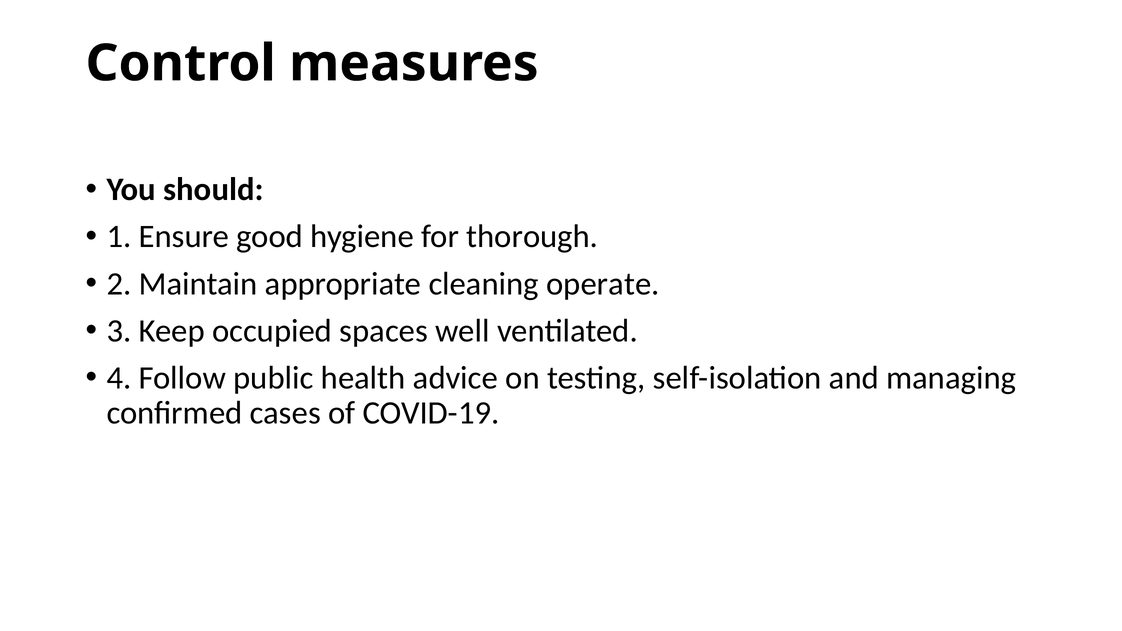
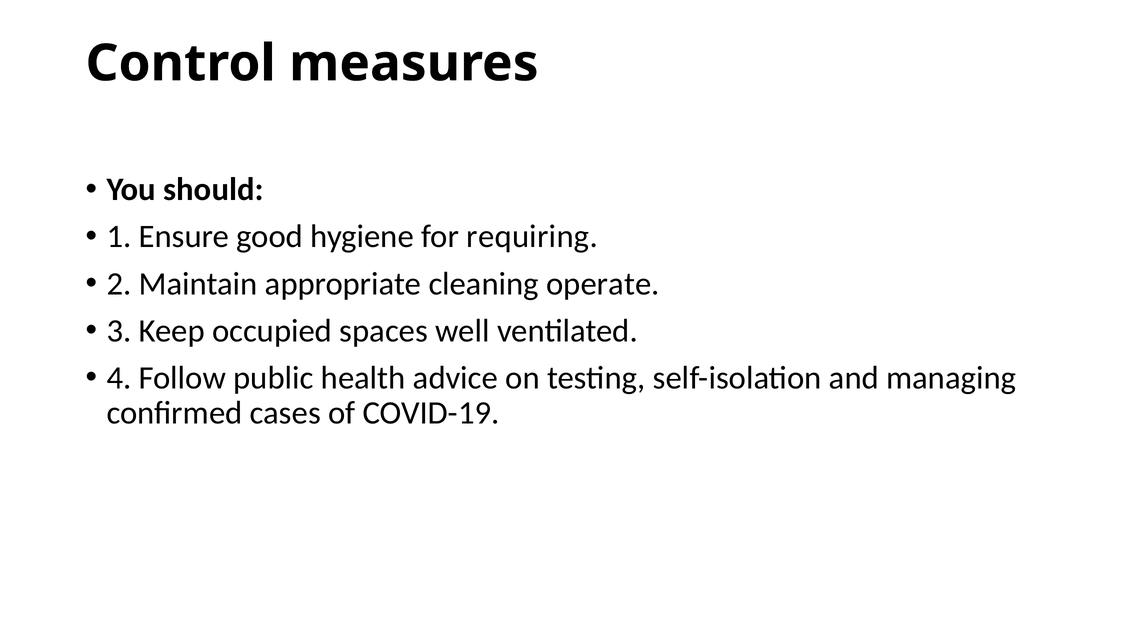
thorough: thorough -> requiring
